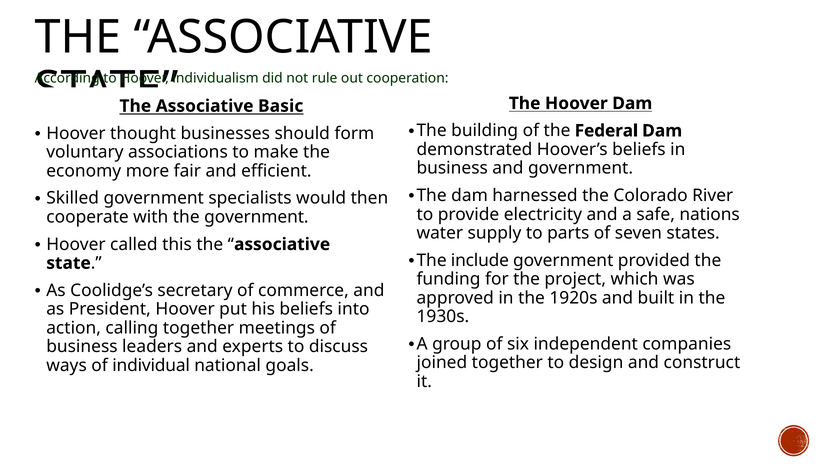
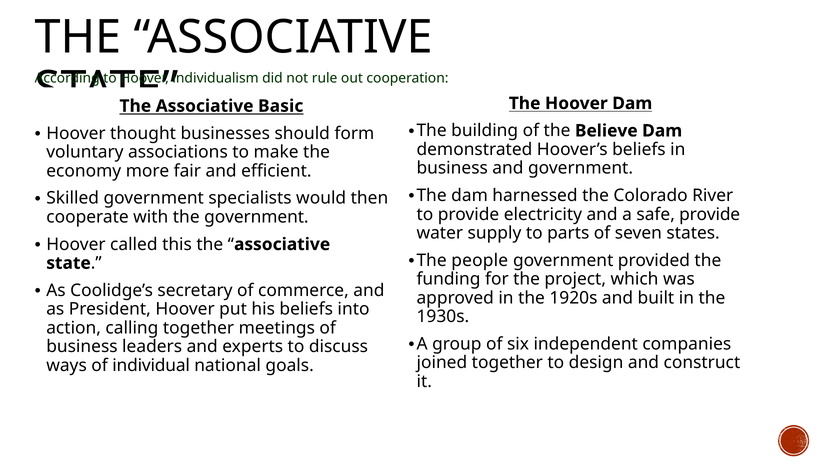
Federal: Federal -> Believe
safe nations: nations -> provide
include: include -> people
